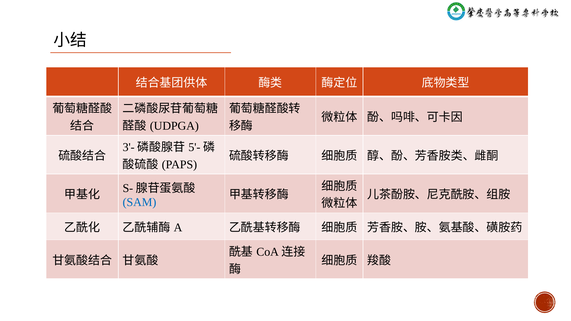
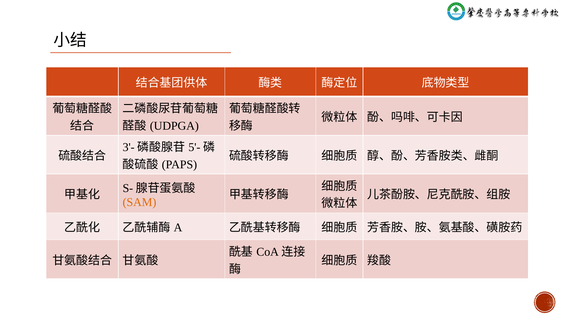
SAM colour: blue -> orange
